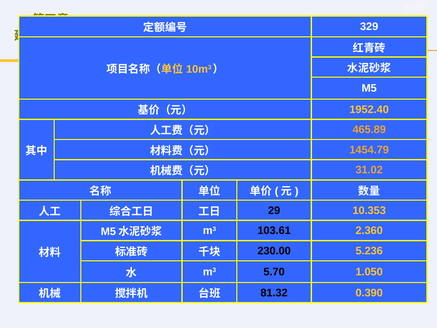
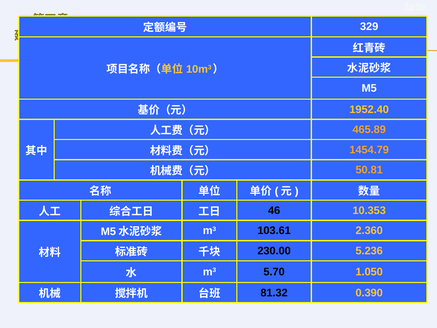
31.02: 31.02 -> 50.81
29: 29 -> 46
